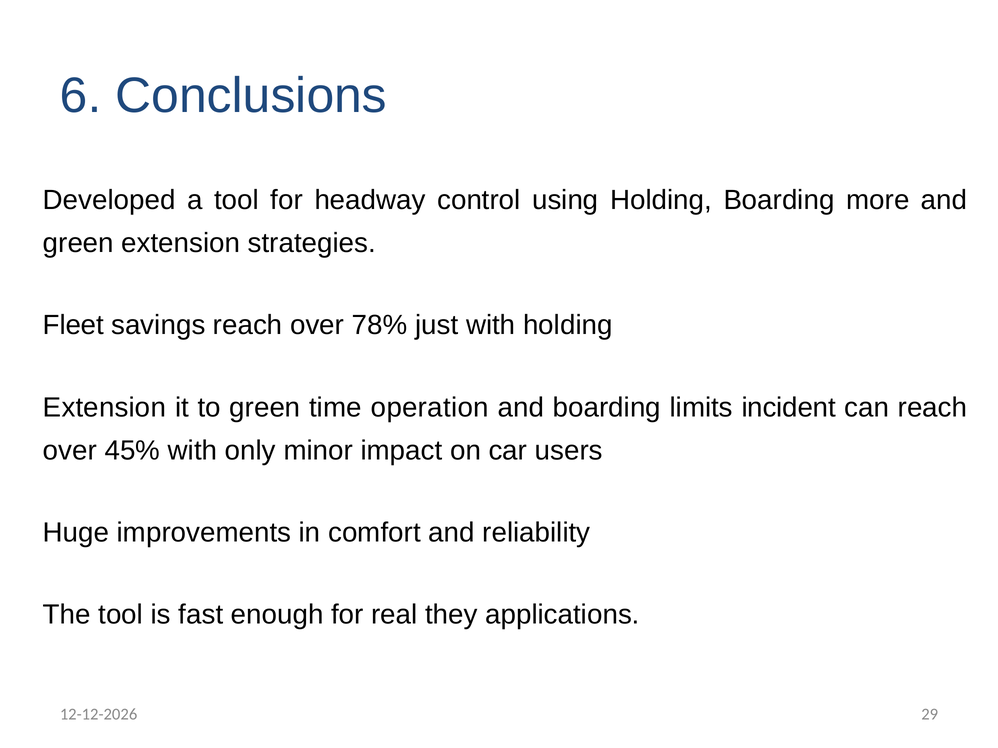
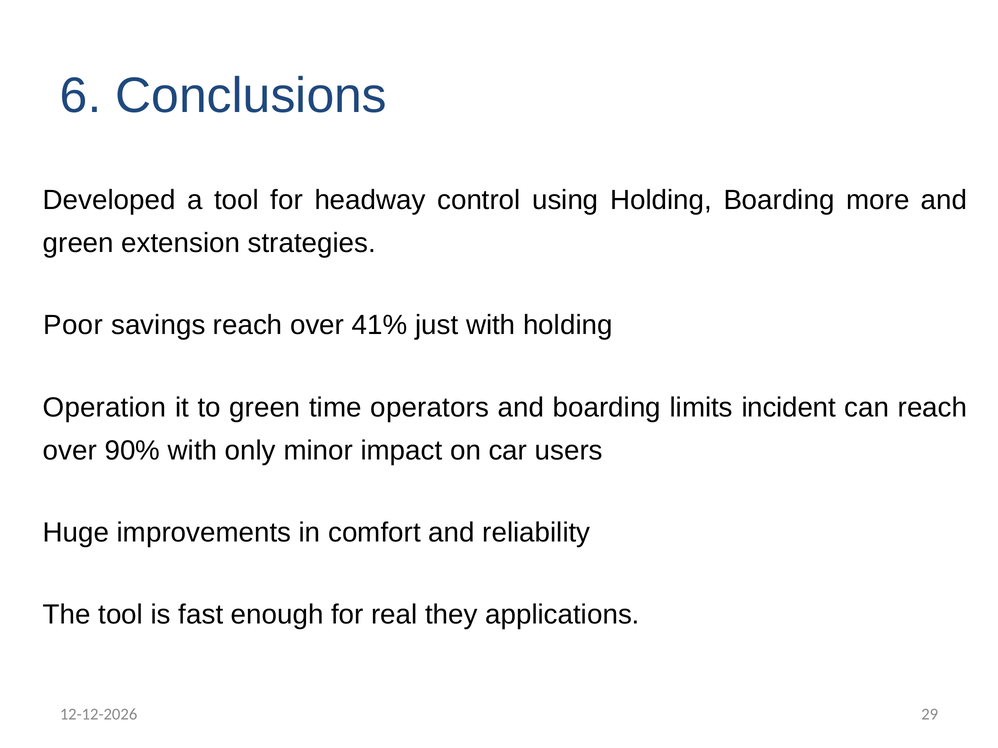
Fleet: Fleet -> Poor
78%: 78% -> 41%
Extension at (104, 408): Extension -> Operation
operation: operation -> operators
45%: 45% -> 90%
